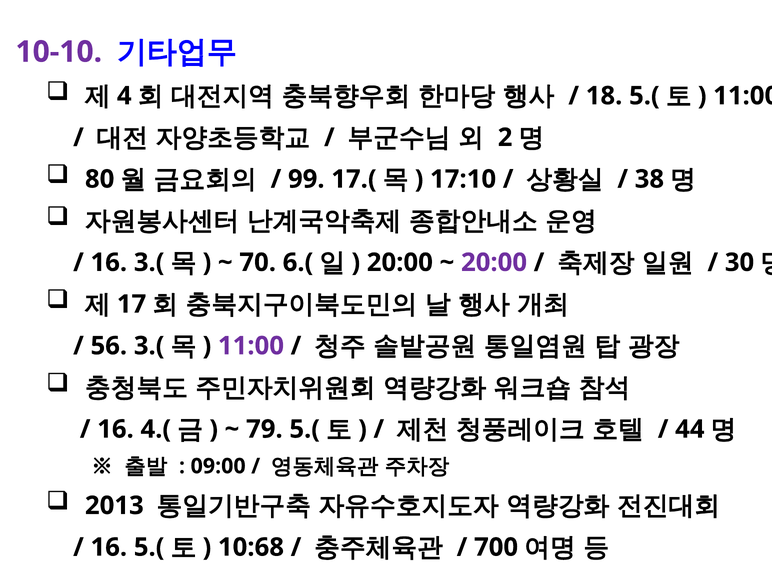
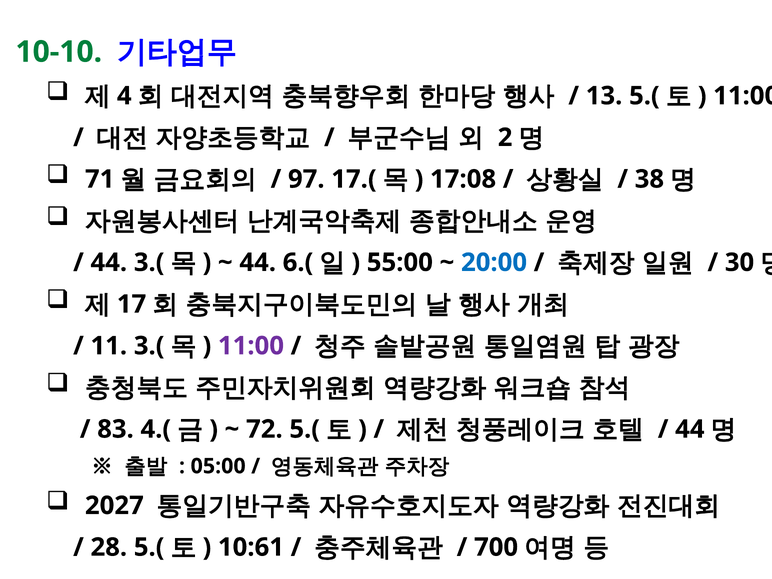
10-10 colour: purple -> green
18: 18 -> 13
80: 80 -> 71
99: 99 -> 97
17:10: 17:10 -> 17:08
16 at (109, 262): 16 -> 44
70 at (258, 262): 70 -> 44
20:00 at (400, 262): 20:00 -> 55:00
20:00 at (494, 262) colour: purple -> blue
56: 56 -> 11
16 at (115, 429): 16 -> 83
79: 79 -> 72
09:00: 09:00 -> 05:00
2013: 2013 -> 2027
16 at (109, 547): 16 -> 28
10:68: 10:68 -> 10:61
